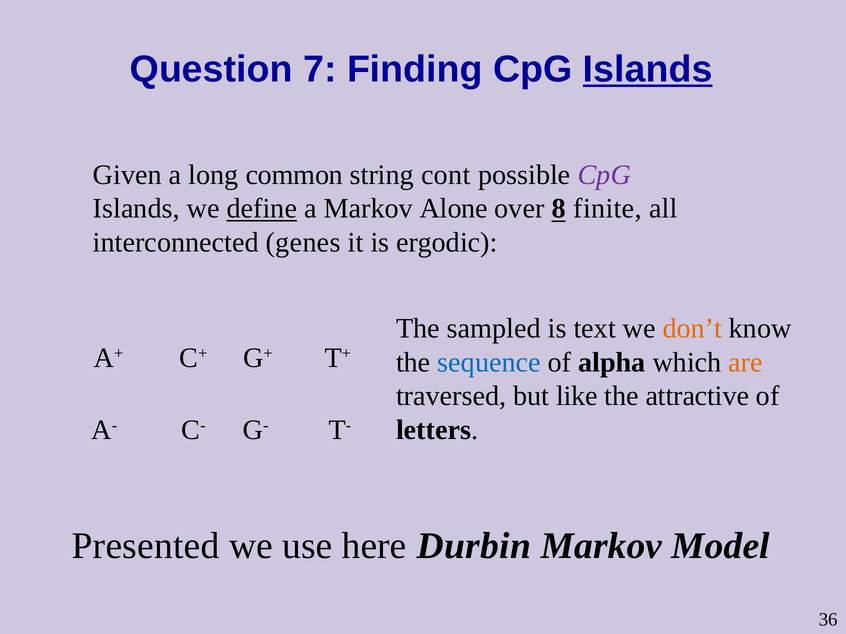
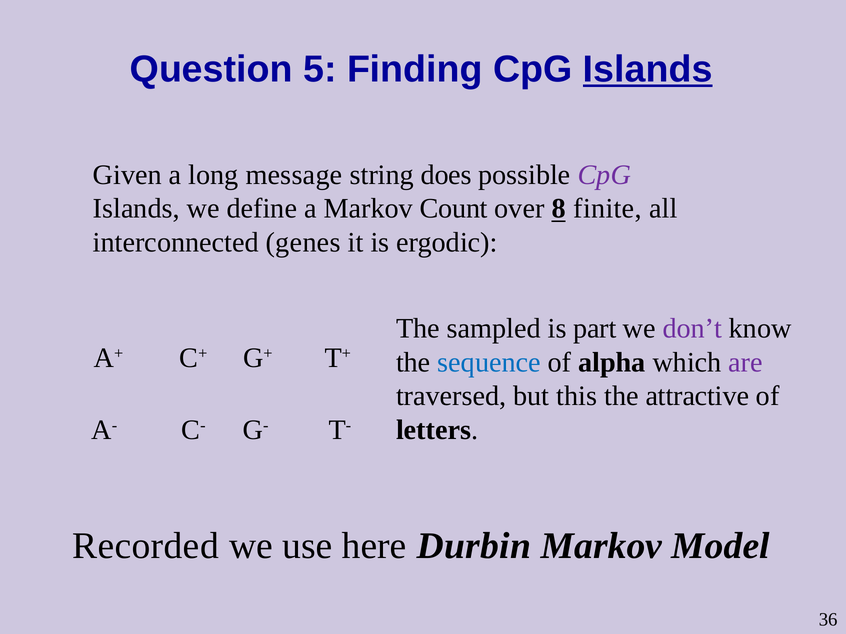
7: 7 -> 5
common: common -> message
cont: cont -> does
define underline: present -> none
Alone: Alone -> Count
text: text -> part
don’t colour: orange -> purple
are colour: orange -> purple
like: like -> this
Presented: Presented -> Recorded
